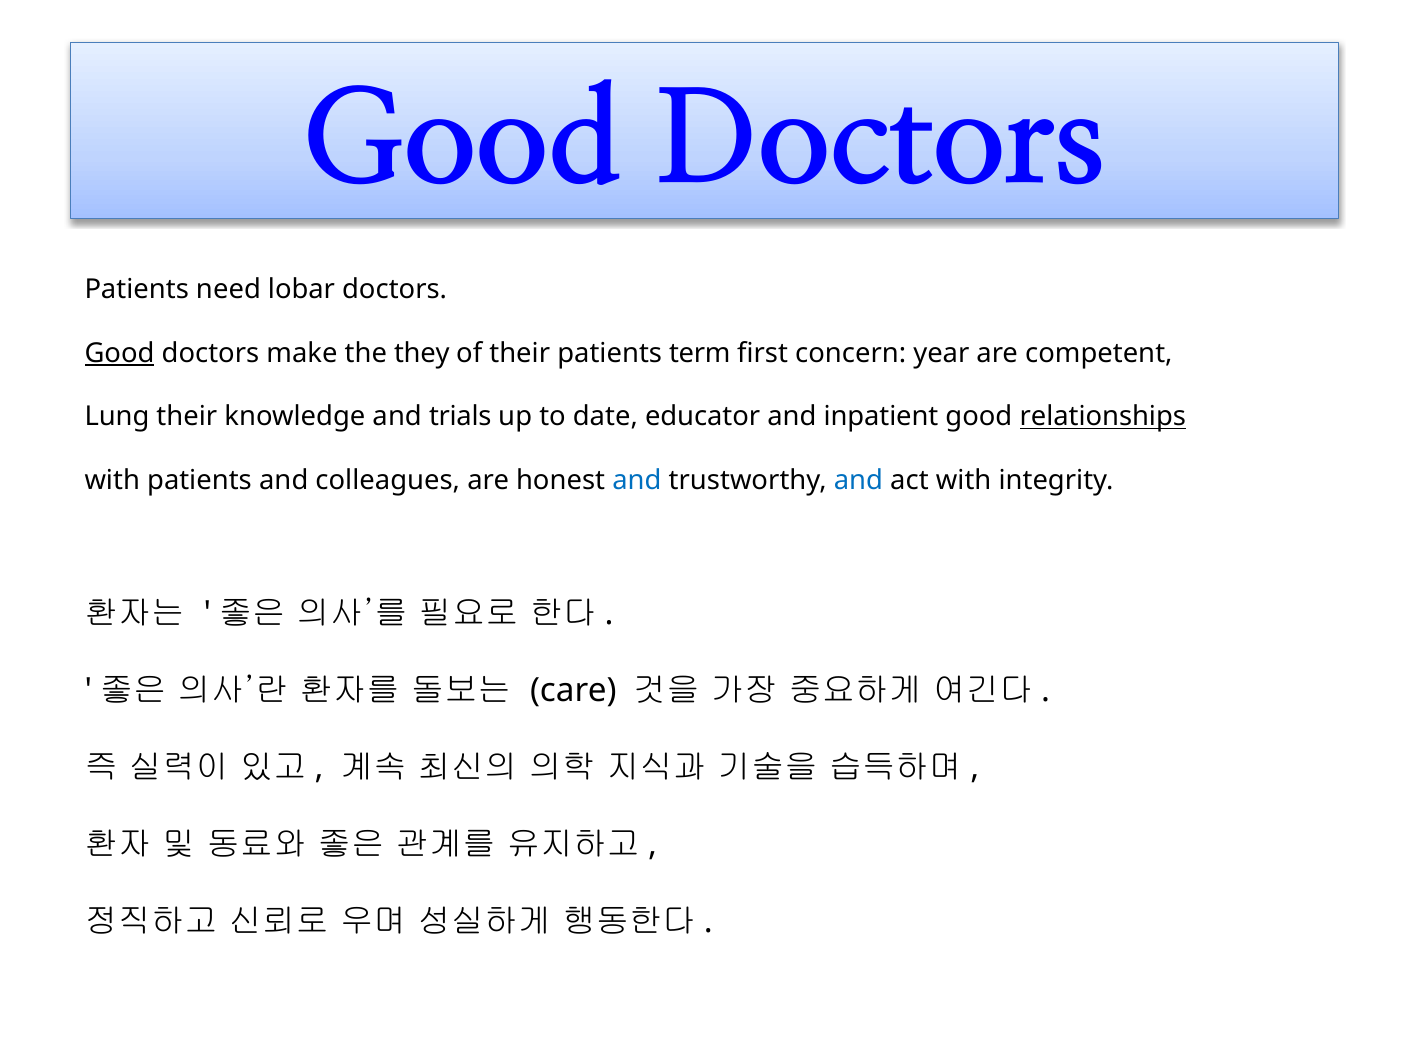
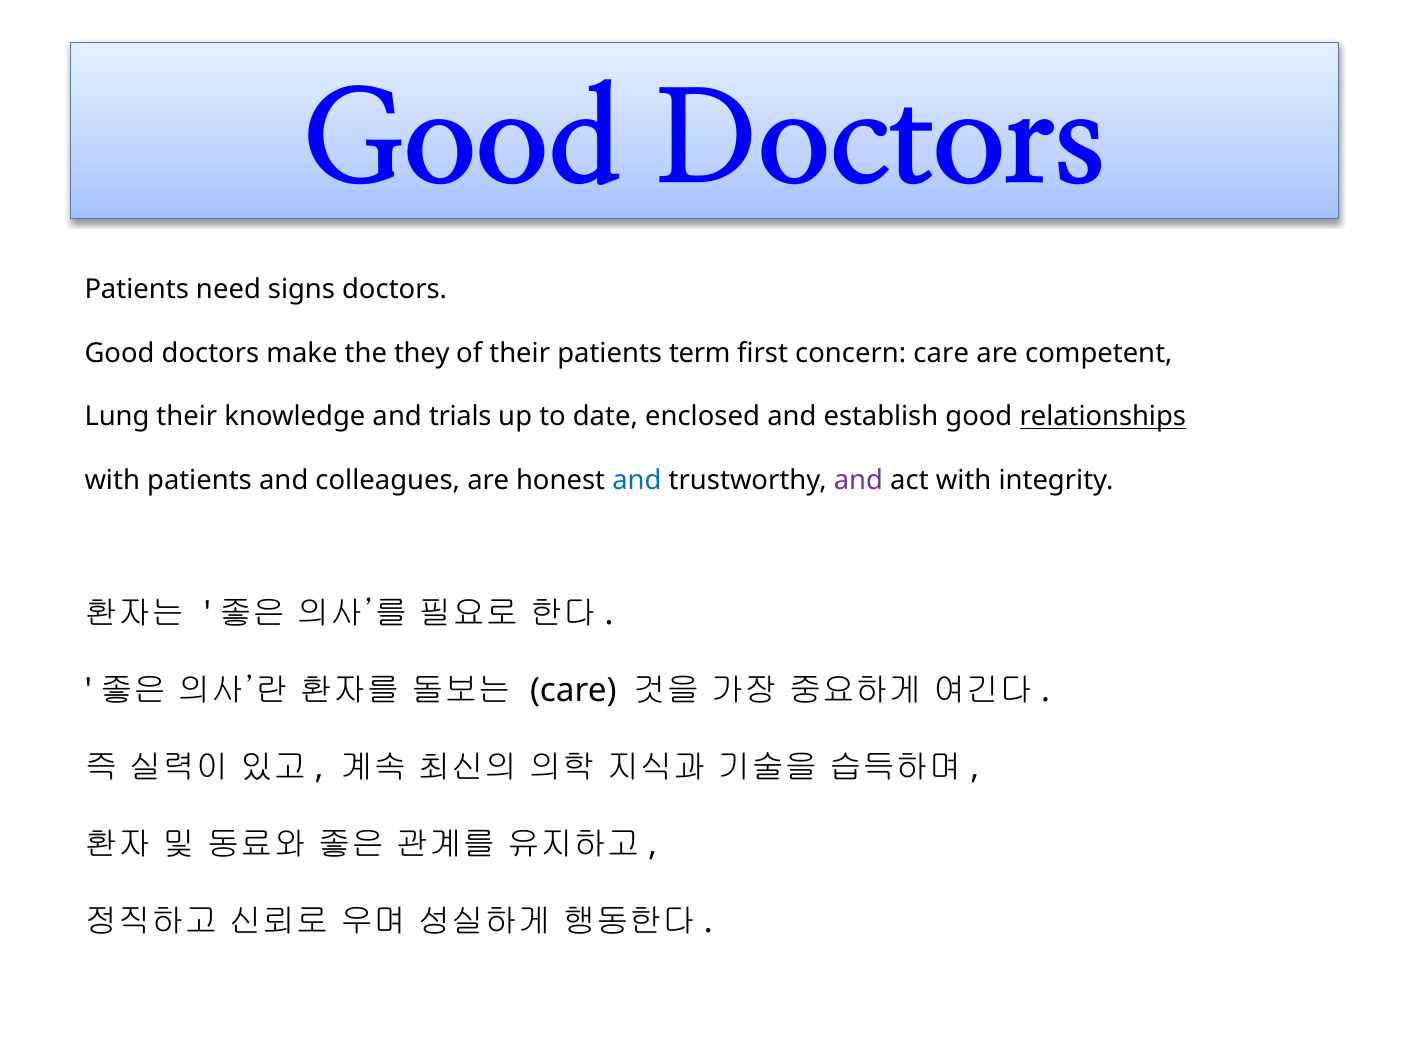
lobar: lobar -> signs
Good at (119, 353) underline: present -> none
concern year: year -> care
educator: educator -> enclosed
inpatient: inpatient -> establish
and at (858, 480) colour: blue -> purple
